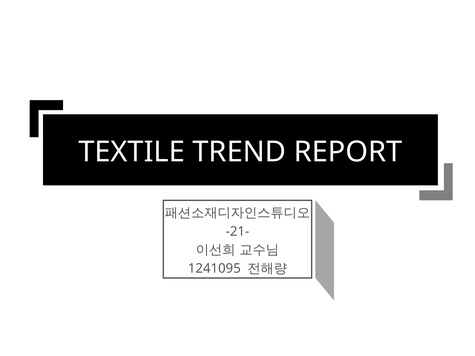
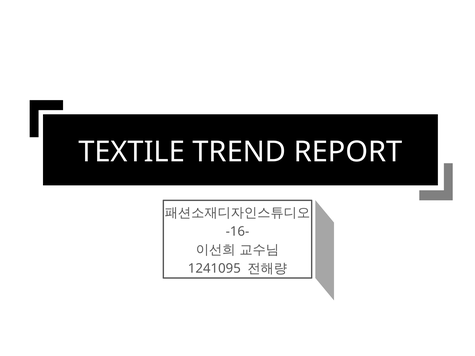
-21-: -21- -> -16-
